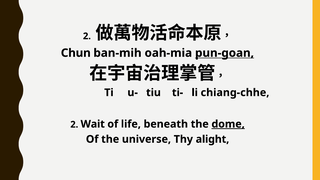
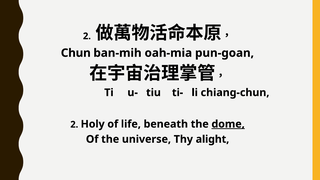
pun-goan underline: present -> none
chiang-chhe: chiang-chhe -> chiang-chun
Wait: Wait -> Holy
